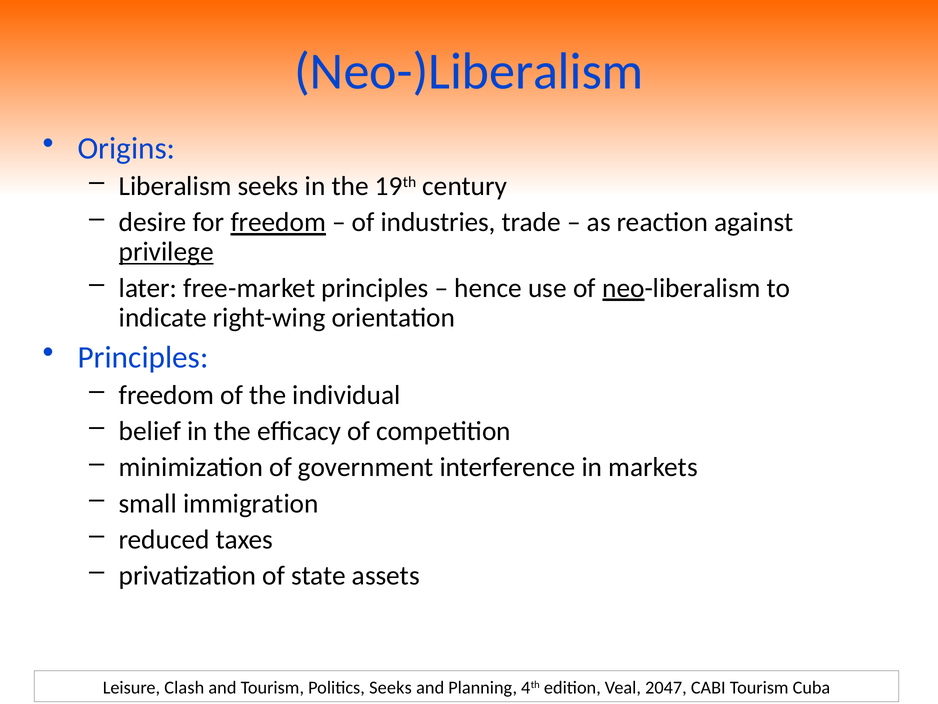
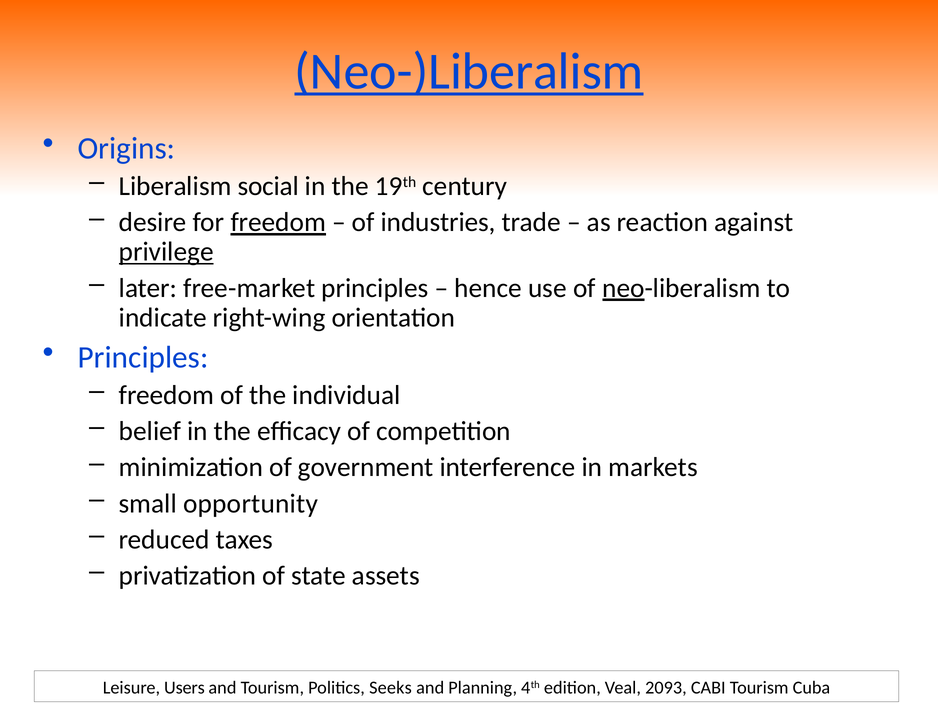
Neo-)Liberalism underline: none -> present
Liberalism seeks: seeks -> social
immigration: immigration -> opportunity
Clash: Clash -> Users
2047: 2047 -> 2093
